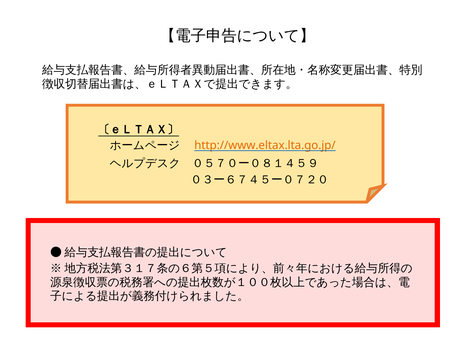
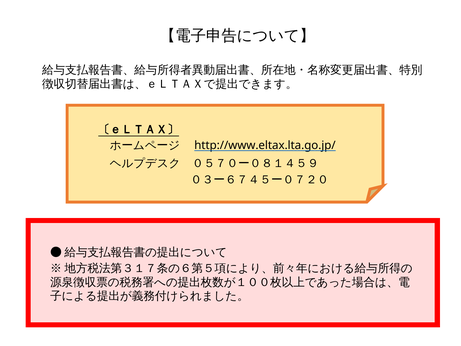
http://www.eltax.lta.go.jp/ colour: orange -> black
